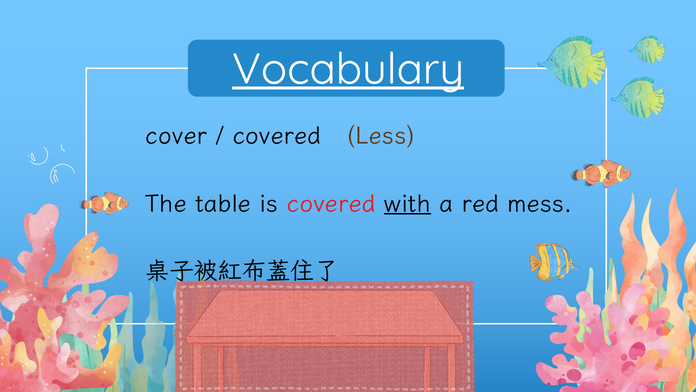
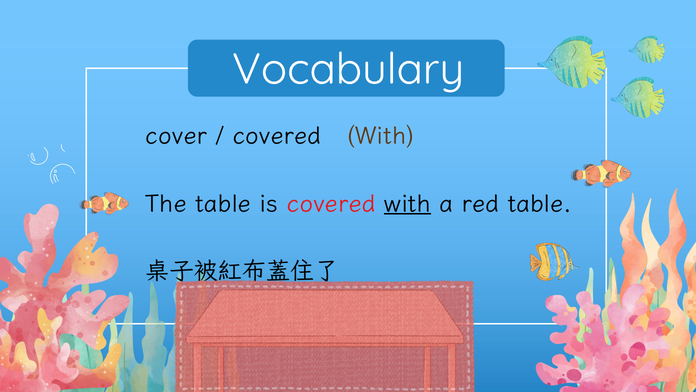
Vocabulary underline: present -> none
Less at (381, 136): Less -> With
red mess: mess -> table
